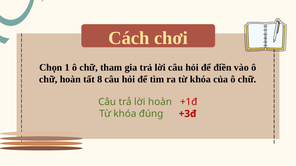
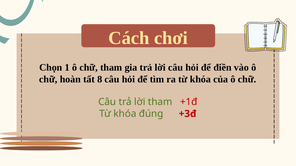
lời hoàn: hoàn -> tham
